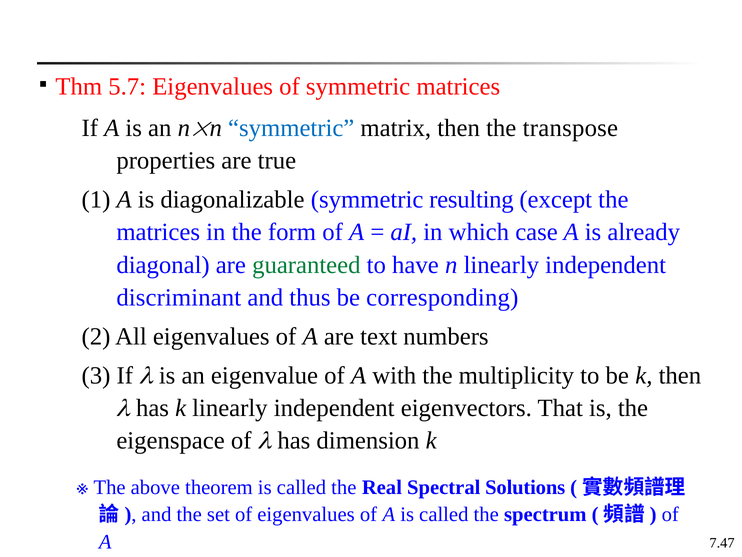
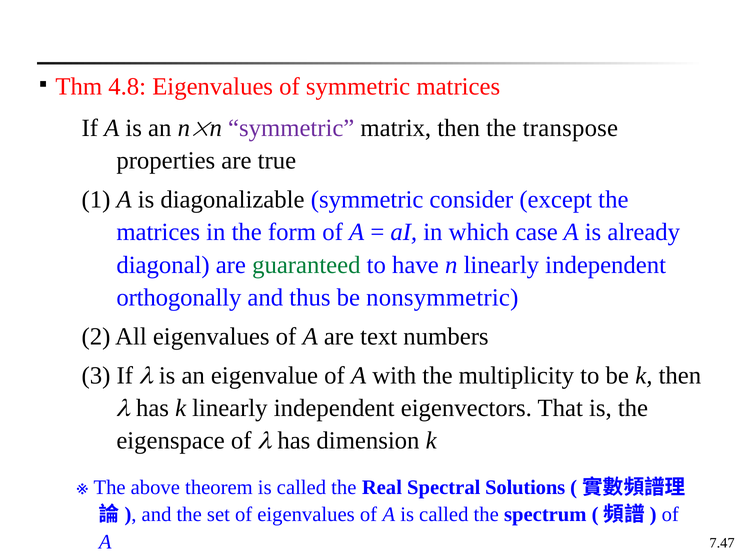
5.7: 5.7 -> 4.8
symmetric at (291, 128) colour: blue -> purple
resulting: resulting -> consider
discriminant: discriminant -> orthogonally
corresponding: corresponding -> nonsymmetric
